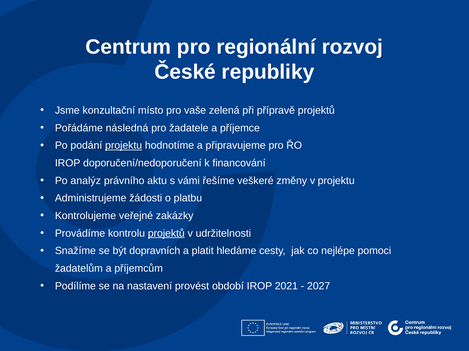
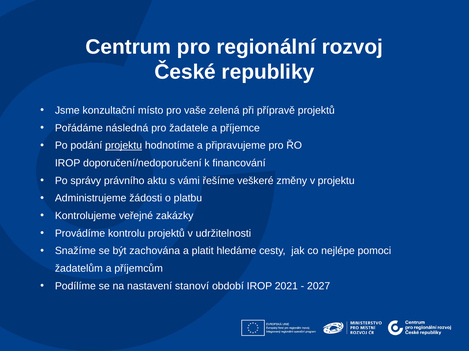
analýz: analýz -> správy
projektů at (166, 234) underline: present -> none
dopravních: dopravních -> zachována
provést: provést -> stanoví
